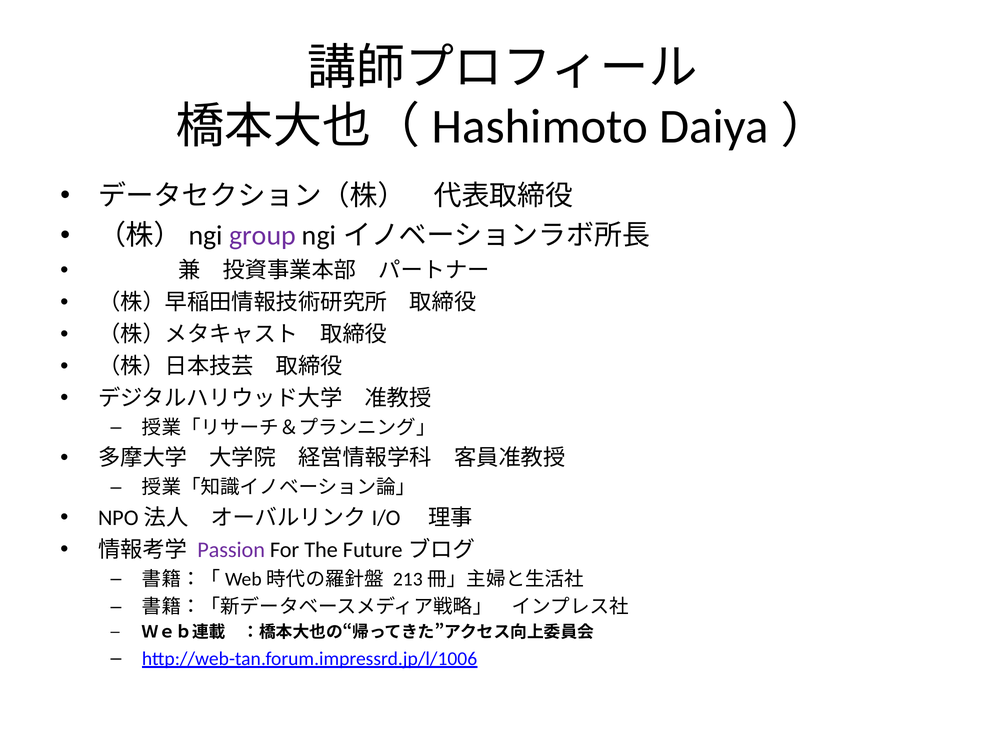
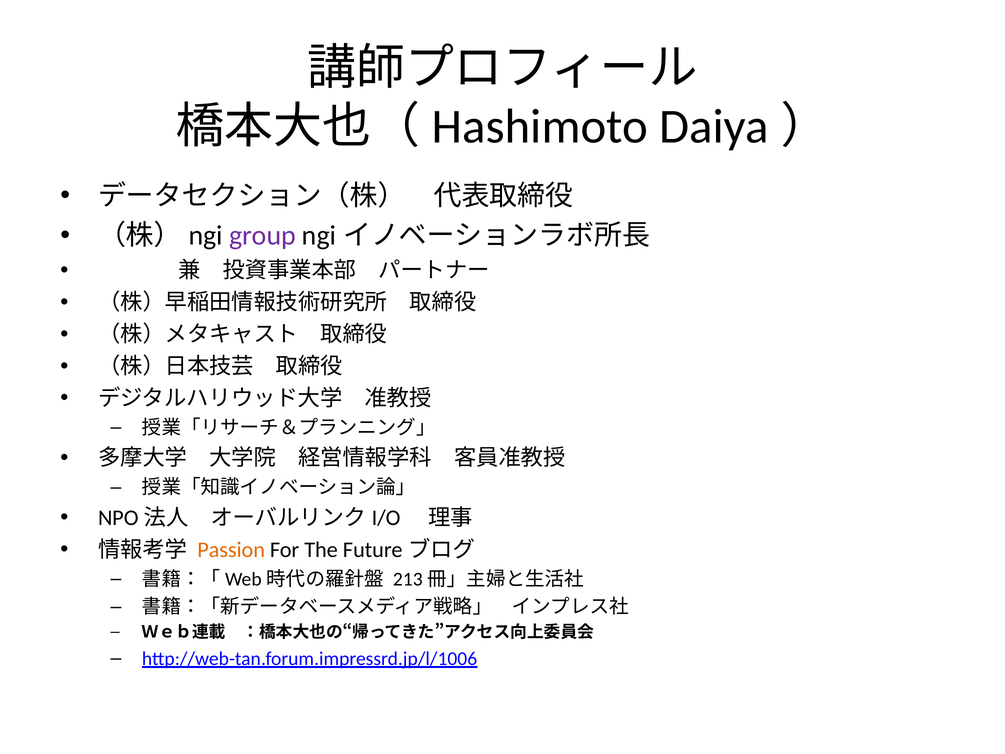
Passion colour: purple -> orange
